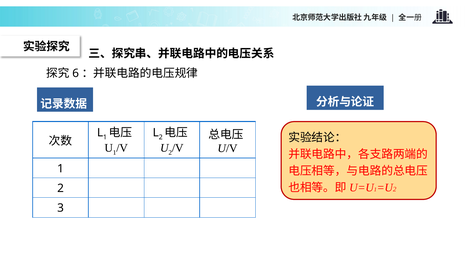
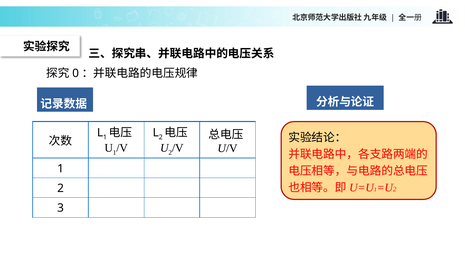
6: 6 -> 0
